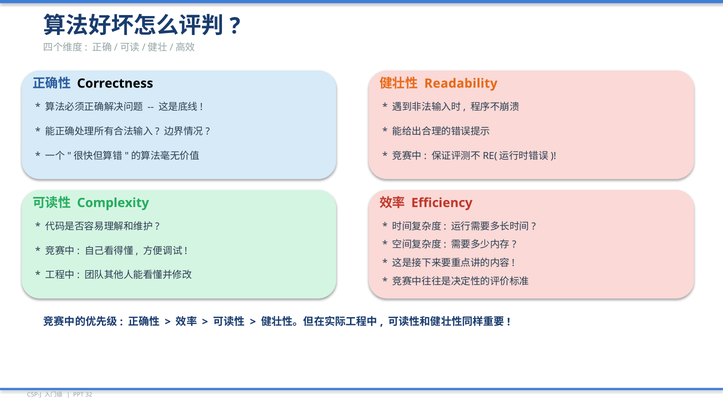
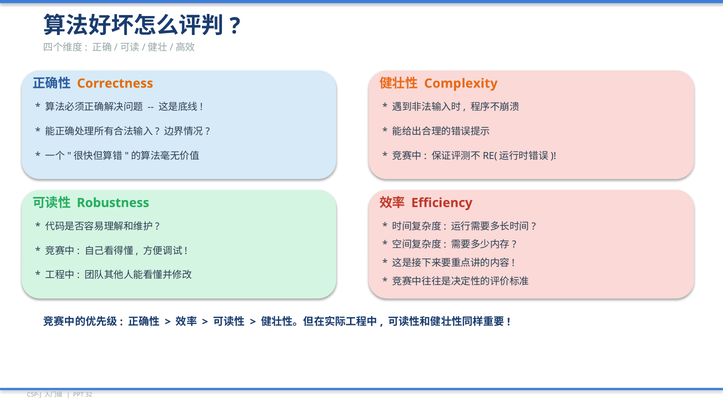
Correctness colour: black -> orange
Readability: Readability -> Complexity
Complexity: Complexity -> Robustness
